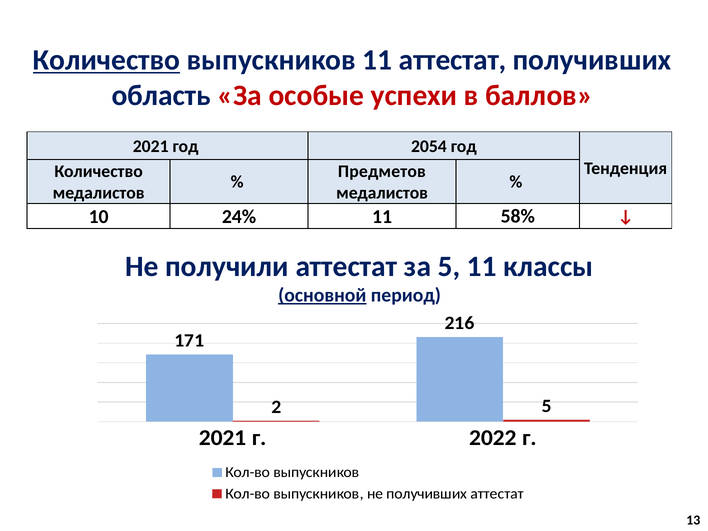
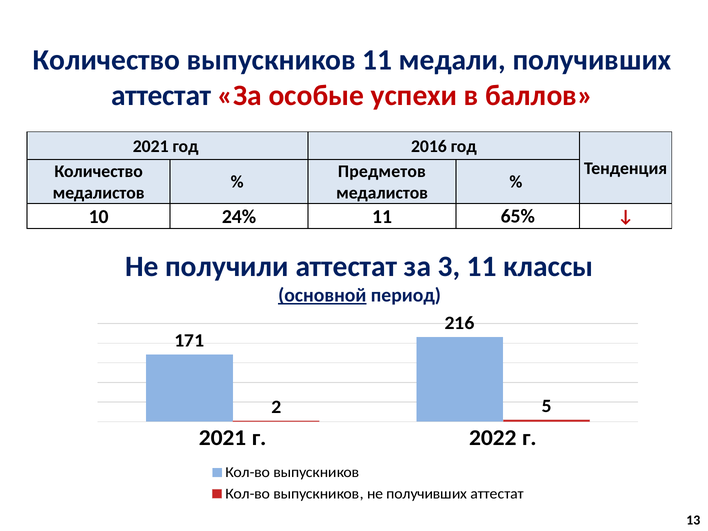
Количество at (106, 60) underline: present -> none
11 аттестат: аттестат -> медали
область at (161, 96): область -> аттестат
2054: 2054 -> 2016
58%: 58% -> 65%
за 5: 5 -> 3
